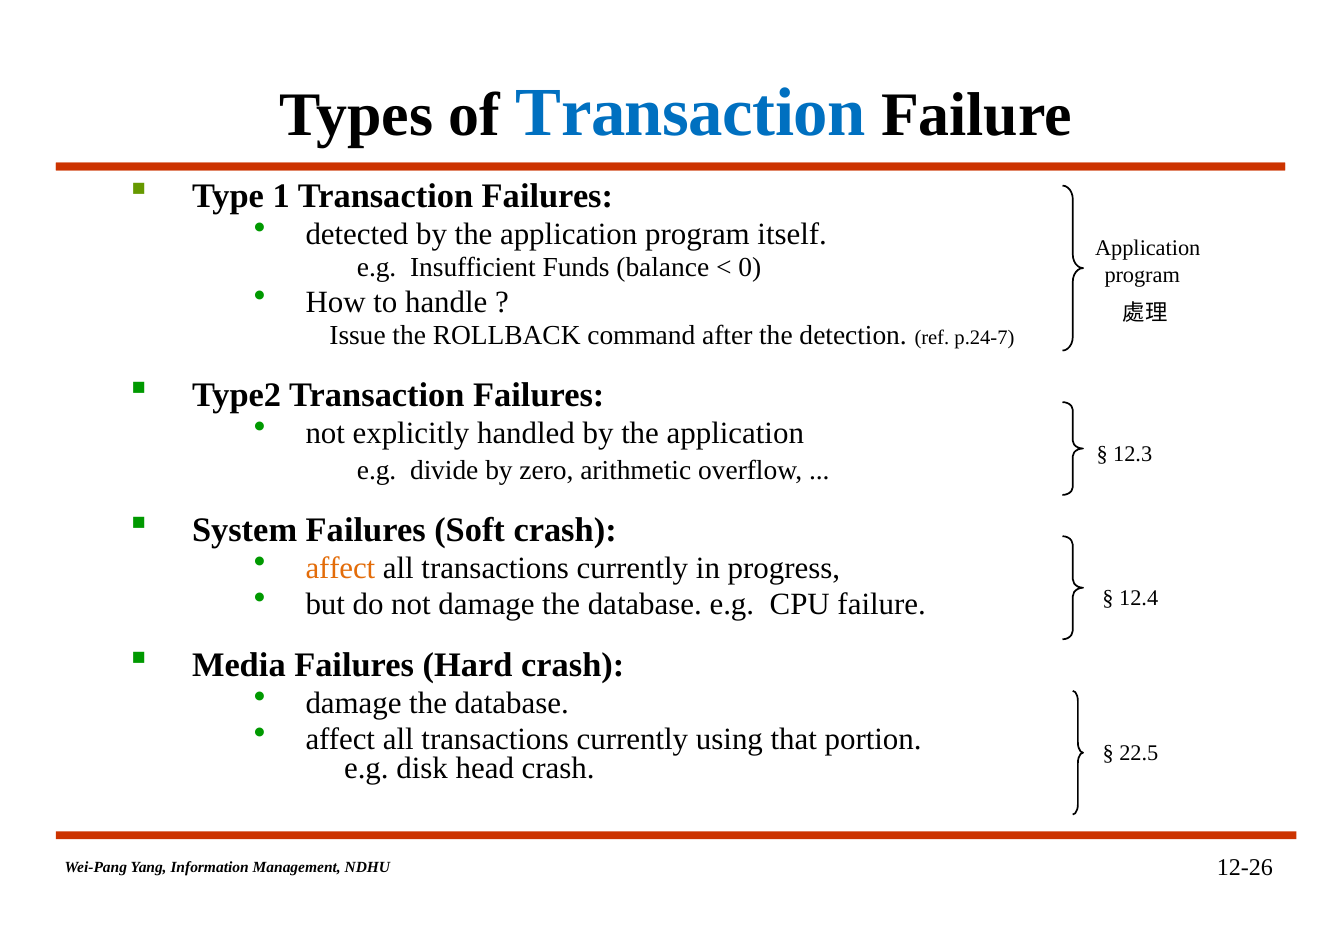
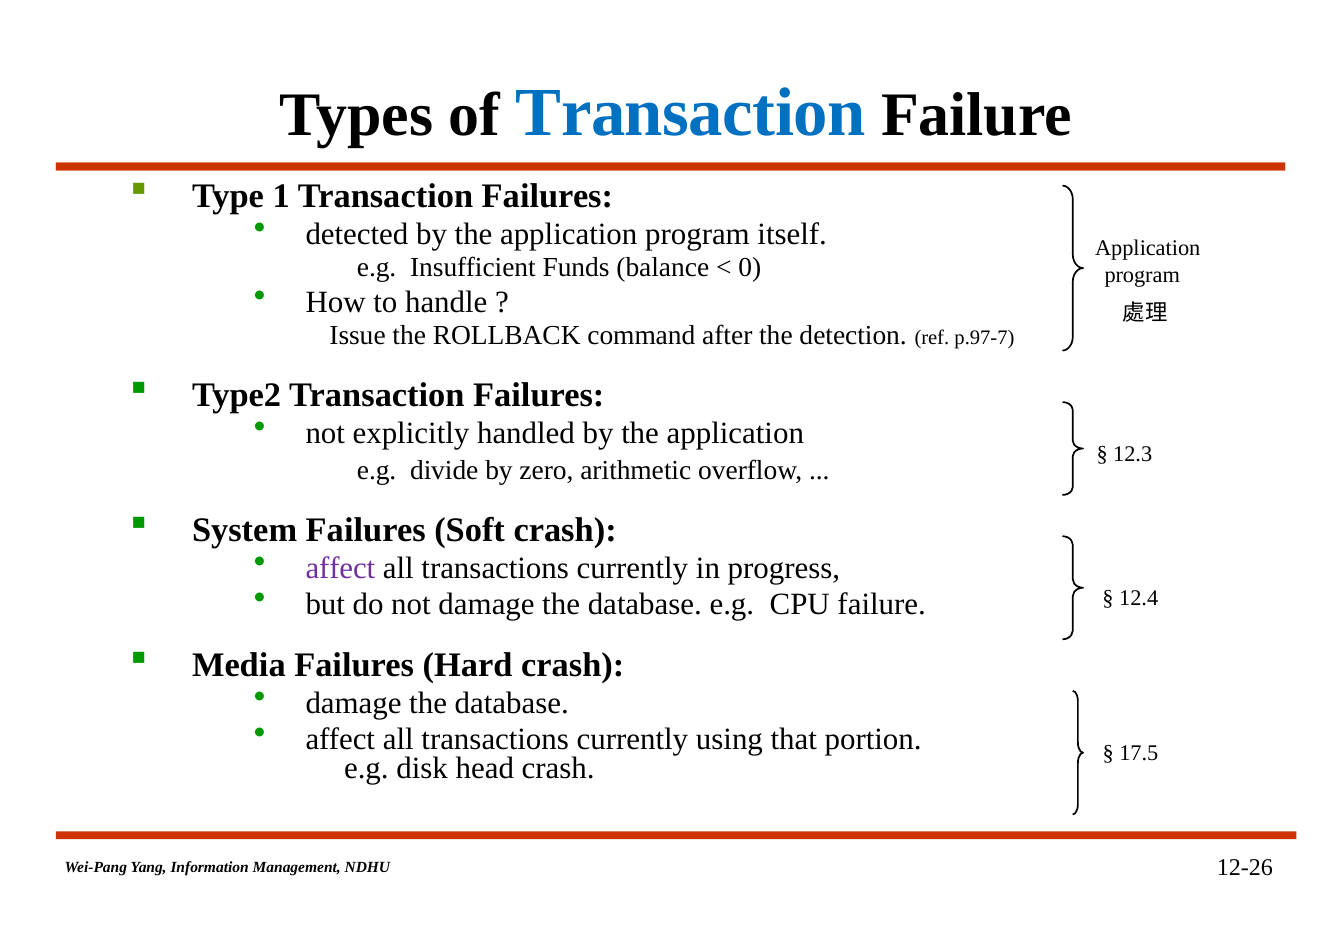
p.24-7: p.24-7 -> p.97-7
affect at (340, 568) colour: orange -> purple
22.5: 22.5 -> 17.5
